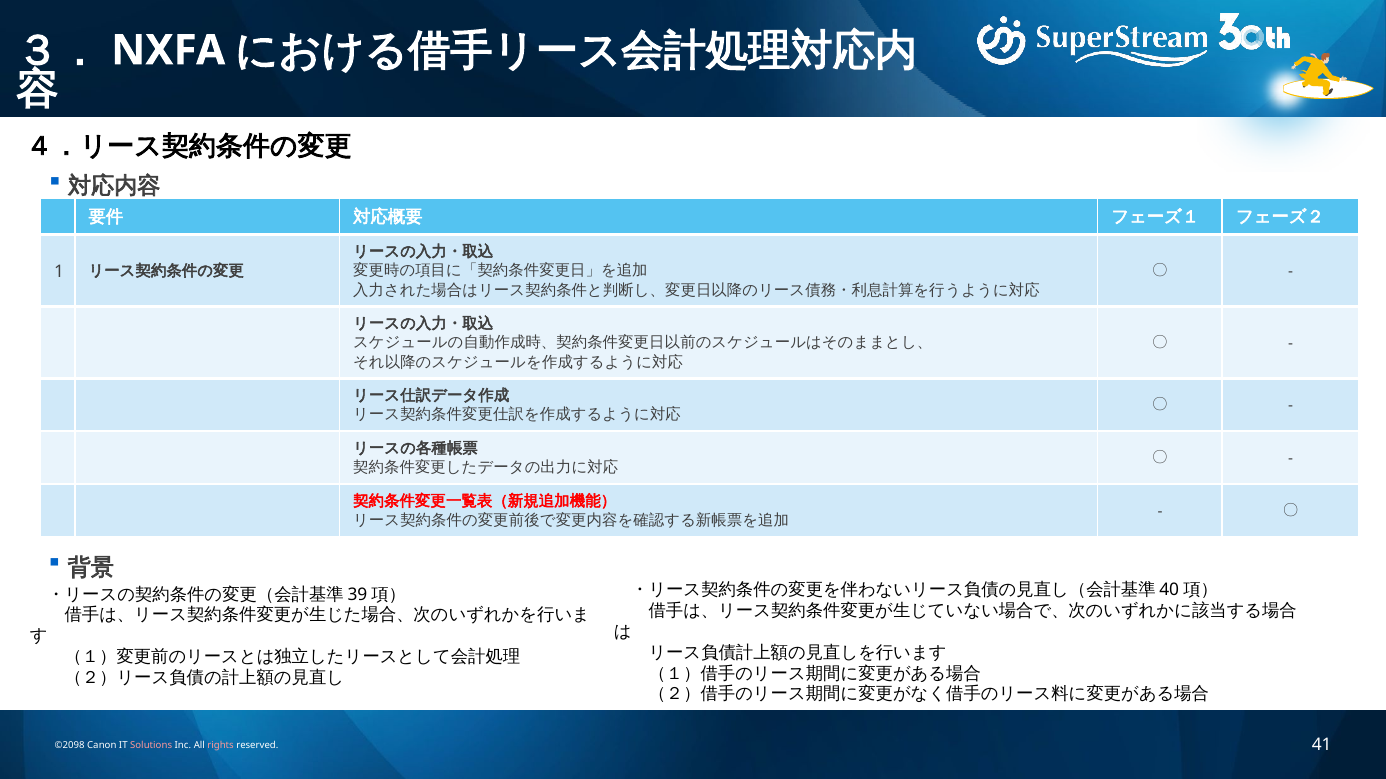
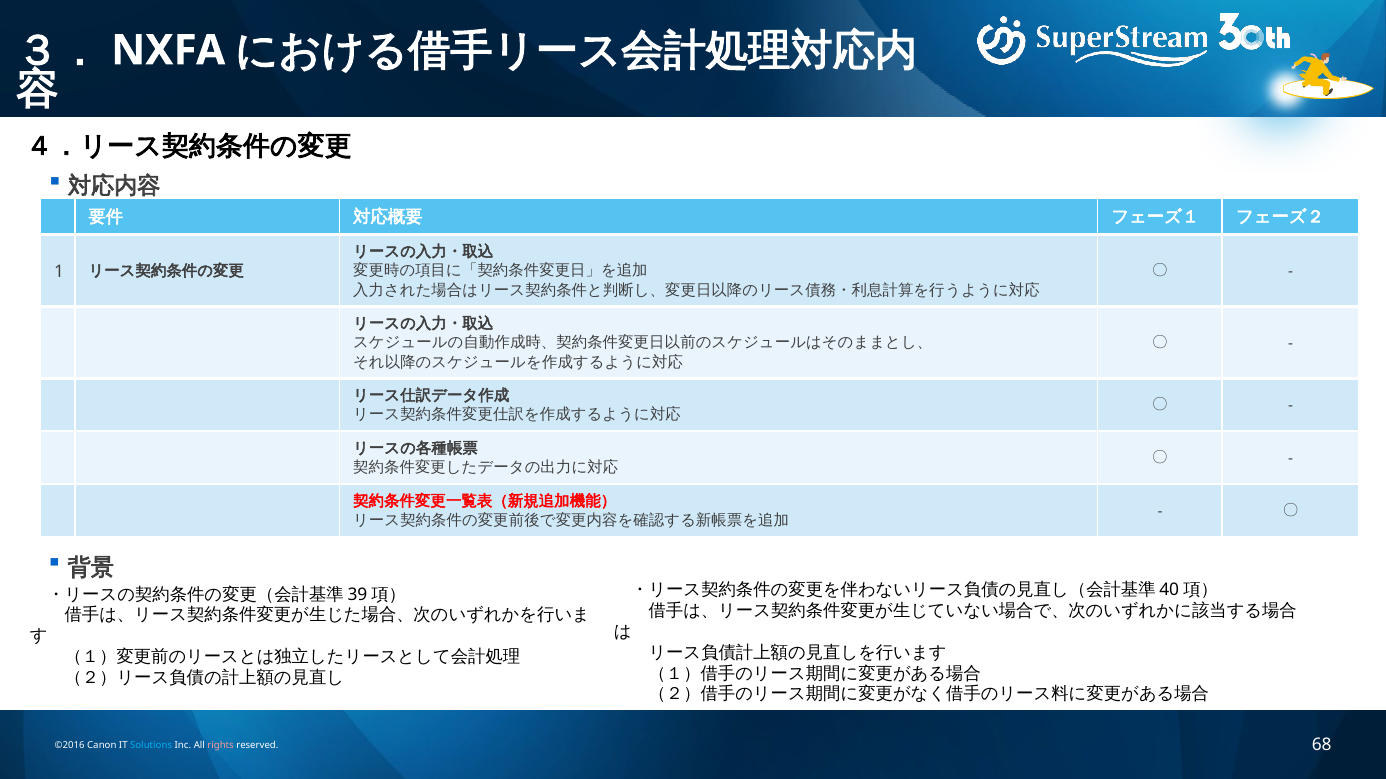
©2098: ©2098 -> ©2016
Solutions colour: pink -> light blue
41: 41 -> 68
